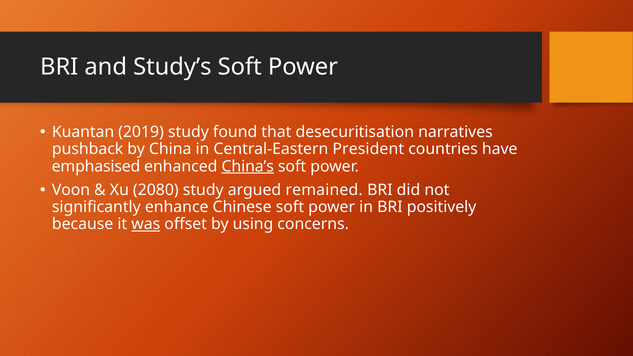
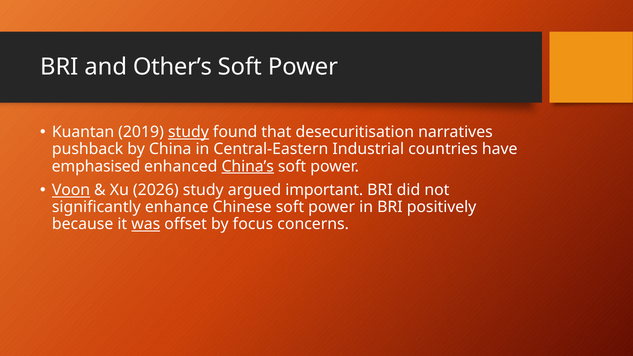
Study’s: Study’s -> Other’s
study at (188, 132) underline: none -> present
President: President -> Industrial
Voon underline: none -> present
2080: 2080 -> 2026
remained: remained -> important
using: using -> focus
